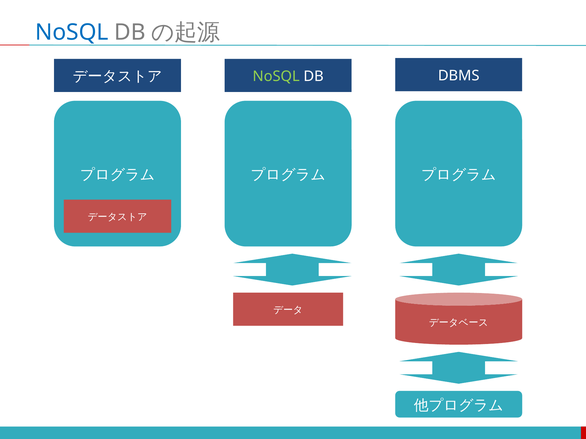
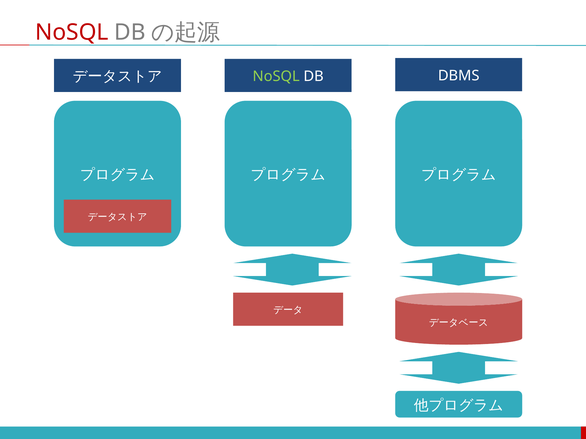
NoSQL at (72, 33) colour: blue -> red
